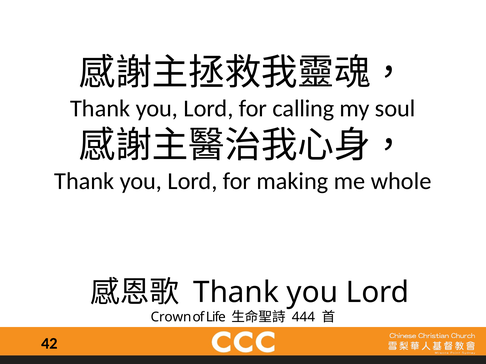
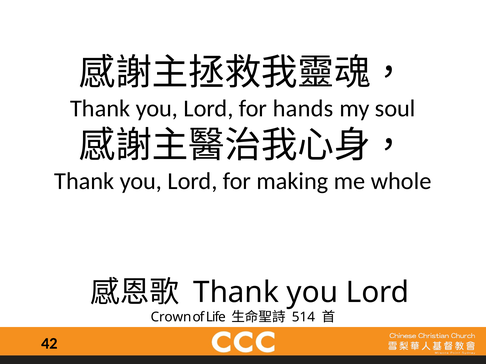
calling: calling -> hands
444: 444 -> 514
